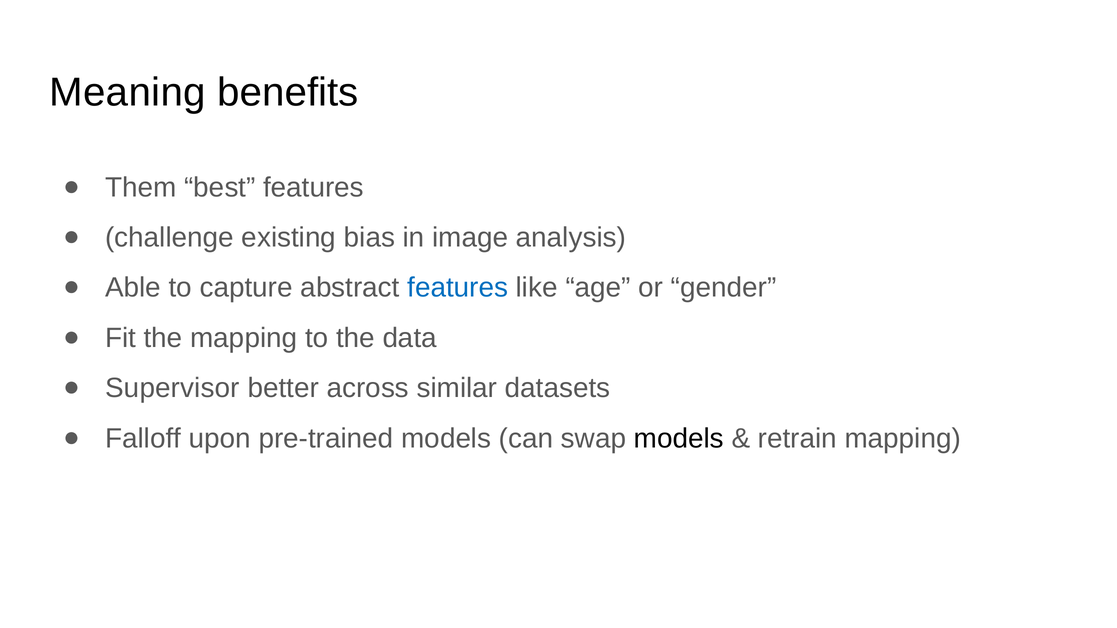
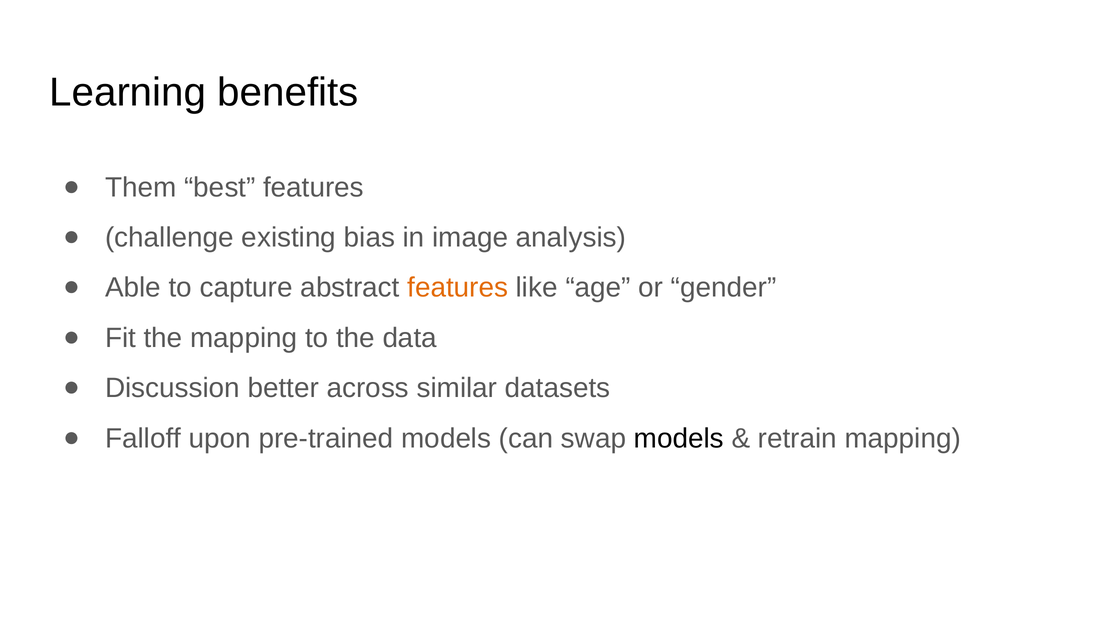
Meaning: Meaning -> Learning
features at (458, 288) colour: blue -> orange
Supervisor: Supervisor -> Discussion
